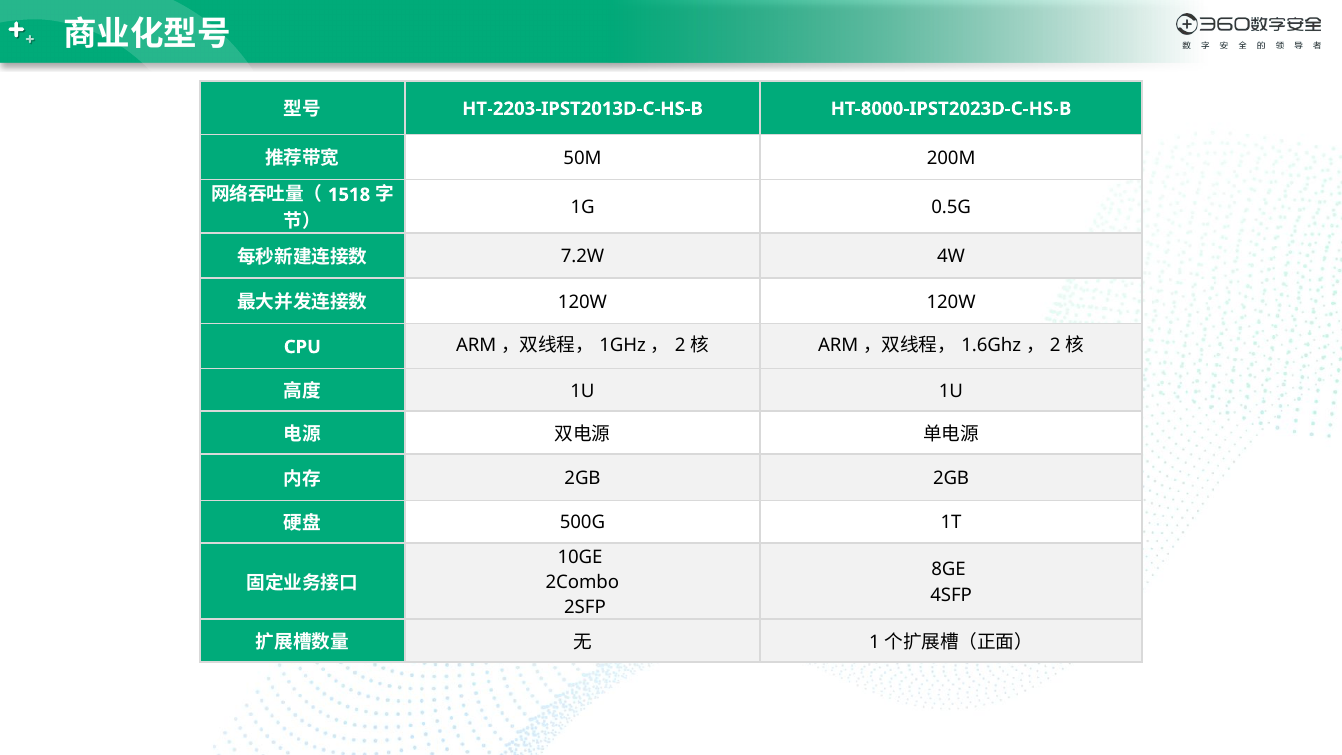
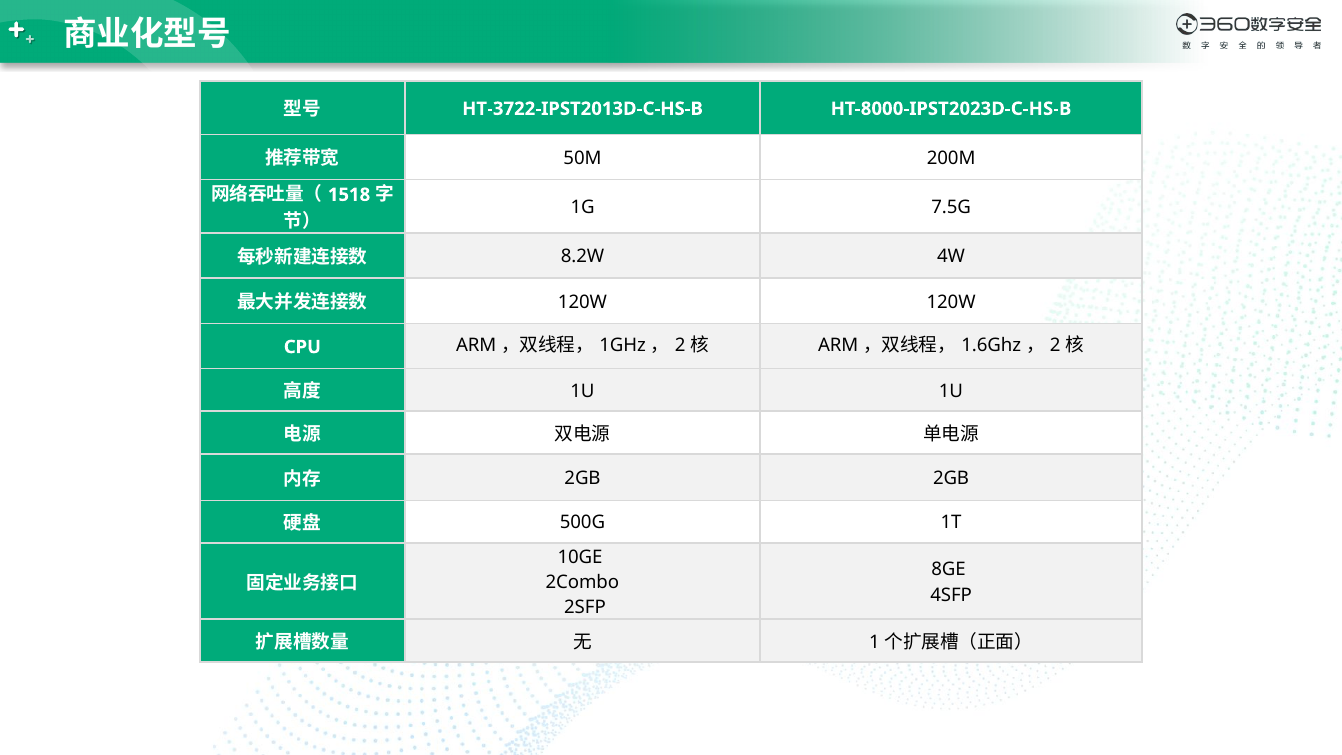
HT-2203-IPST2013D-C-HS-B: HT-2203-IPST2013D-C-HS-B -> HT-3722-IPST2013D-C-HS-B
0.5G: 0.5G -> 7.5G
7.2W: 7.2W -> 8.2W
